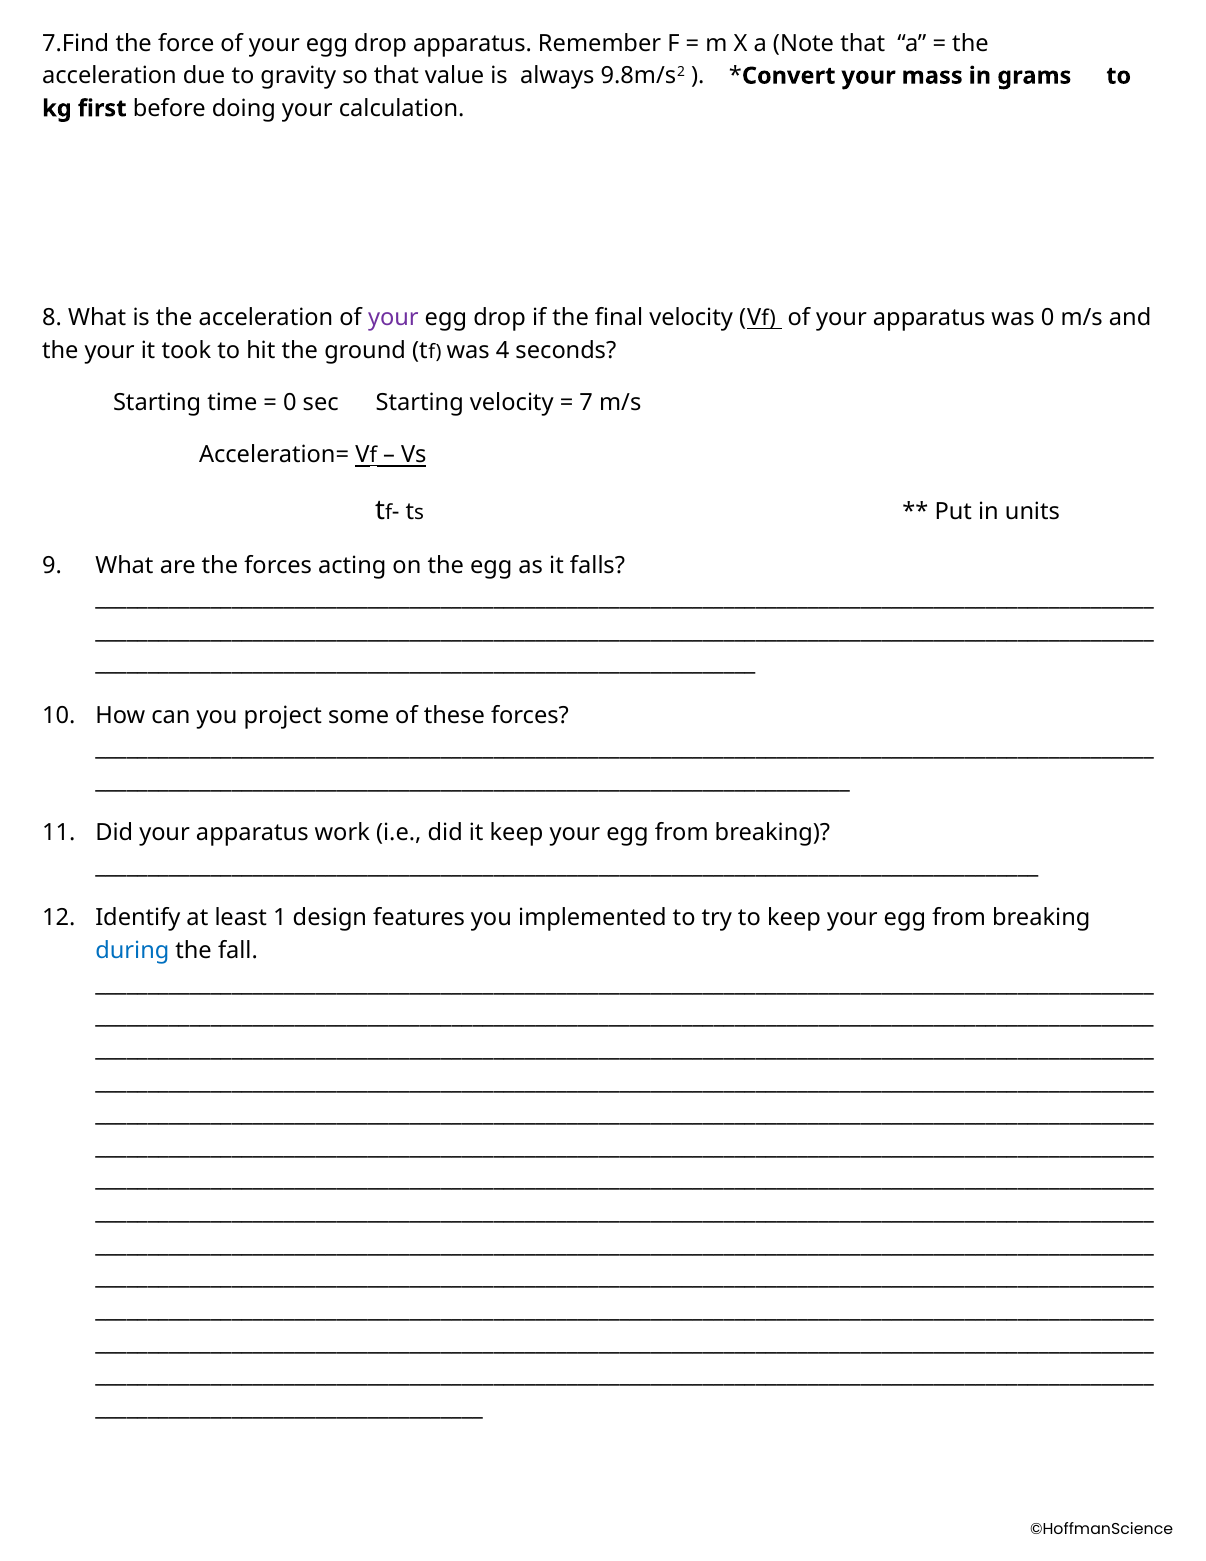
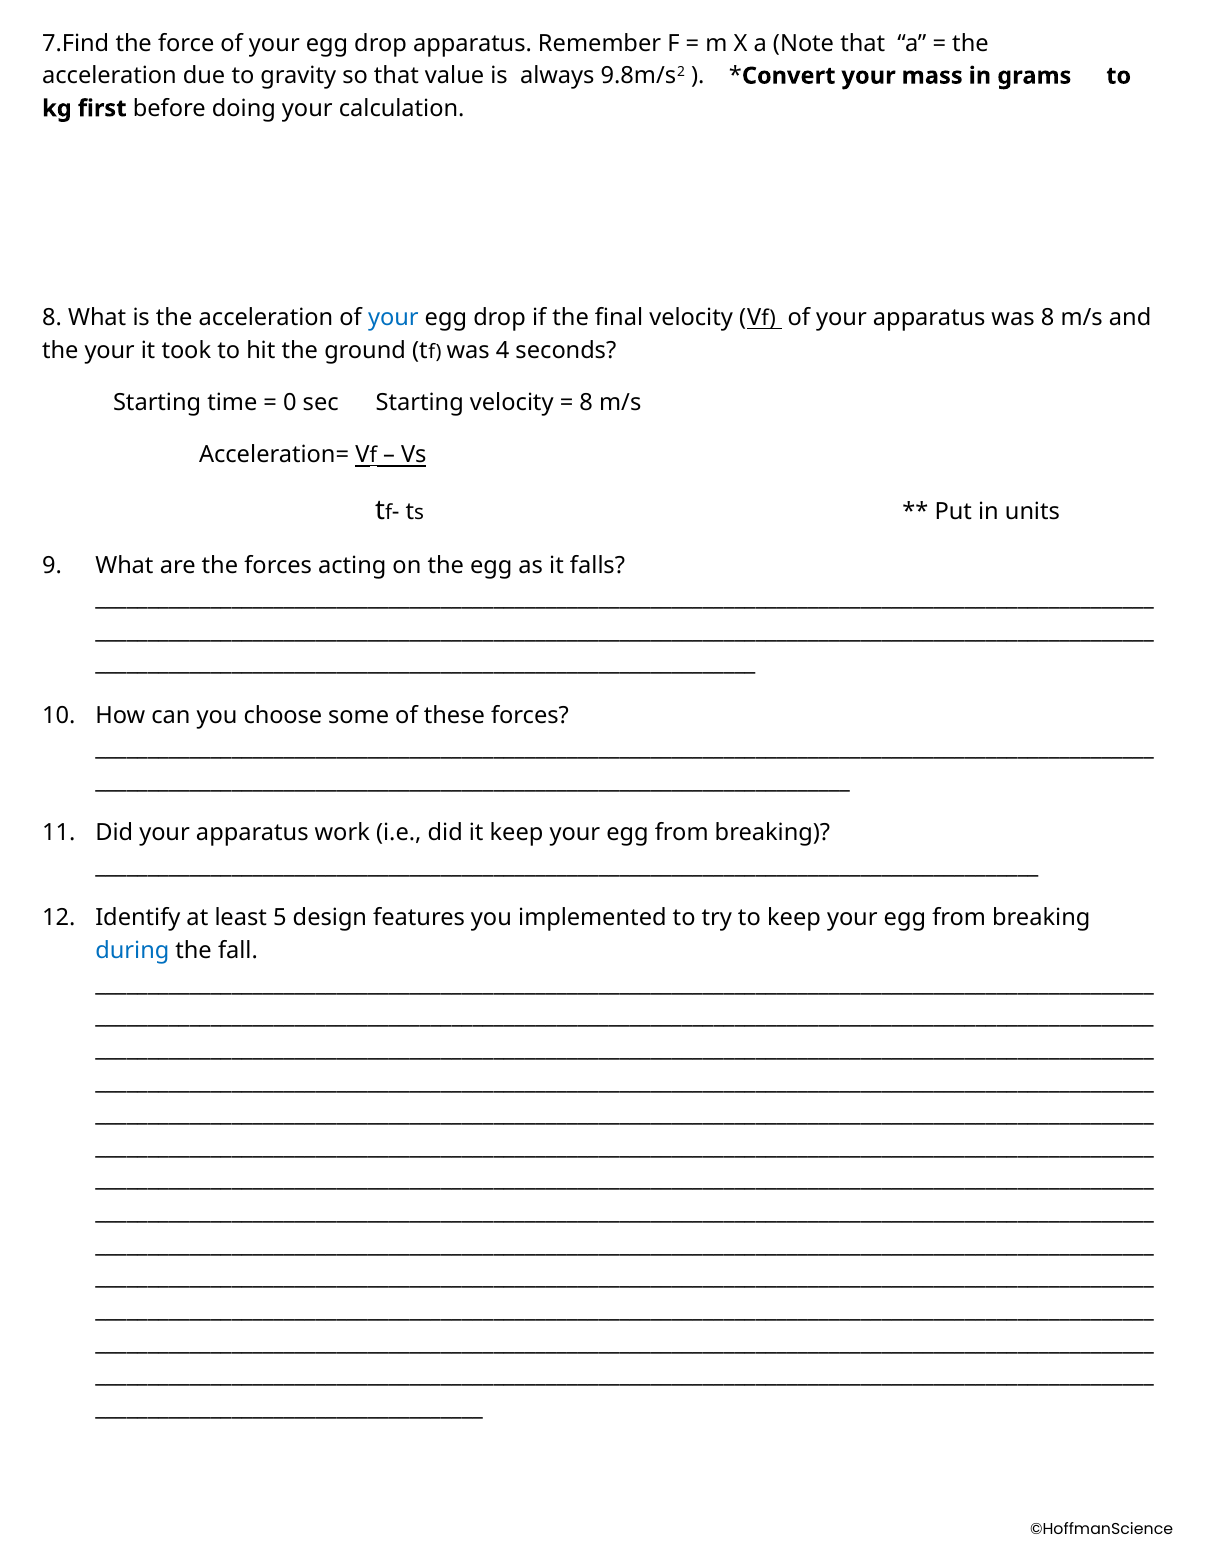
your at (393, 318) colour: purple -> blue
was 0: 0 -> 8
7 at (586, 403): 7 -> 8
project: project -> choose
1: 1 -> 5
